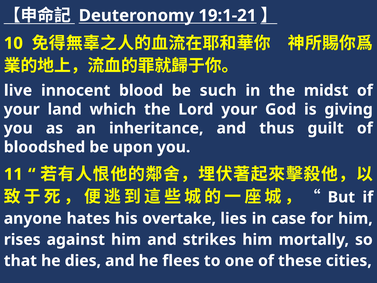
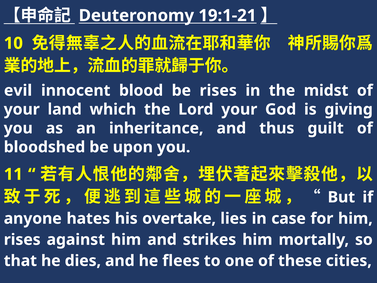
live: live -> evil
be such: such -> rises
